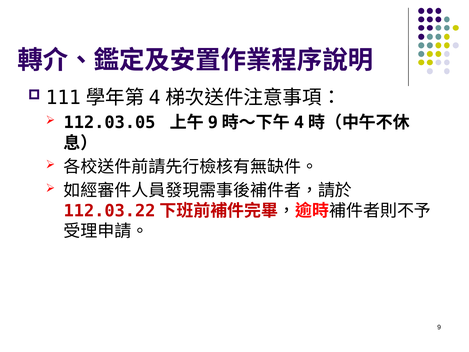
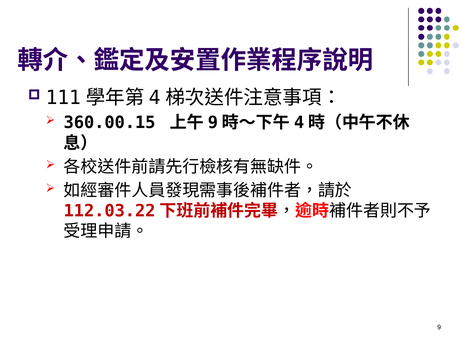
112.03.05: 112.03.05 -> 360.00.15
